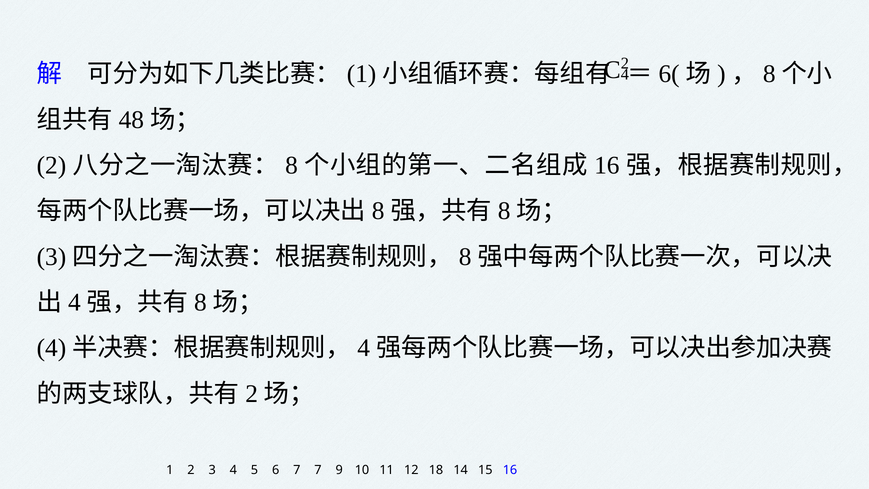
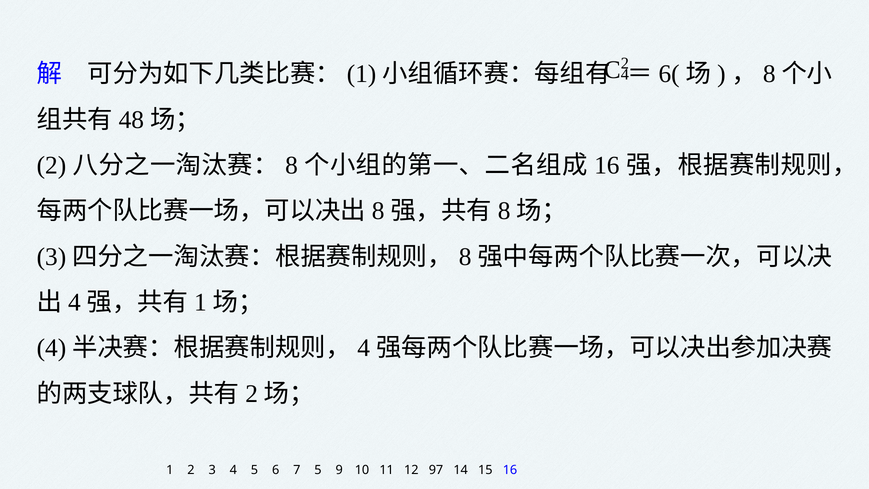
8 at (200, 302): 8 -> 1
7 7: 7 -> 5
18: 18 -> 97
